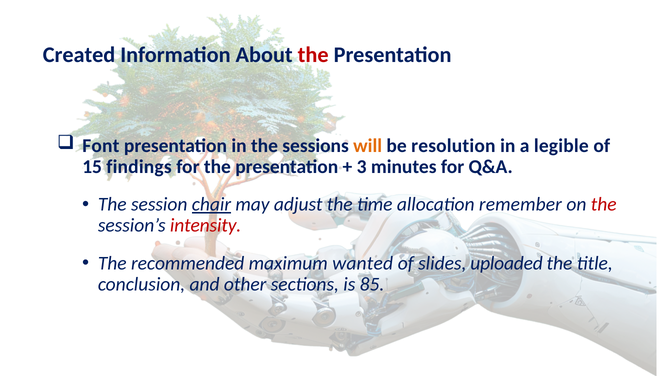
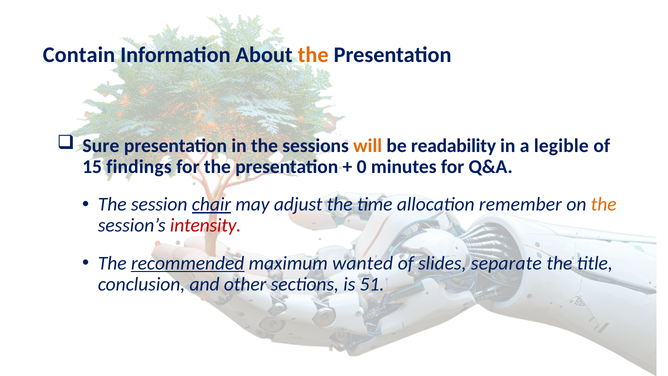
Created: Created -> Contain
the at (313, 55) colour: red -> orange
Font: Font -> Sure
resolution: resolution -> readability
3: 3 -> 0
the at (604, 204) colour: red -> orange
recommended underline: none -> present
uploaded: uploaded -> separate
85: 85 -> 51
